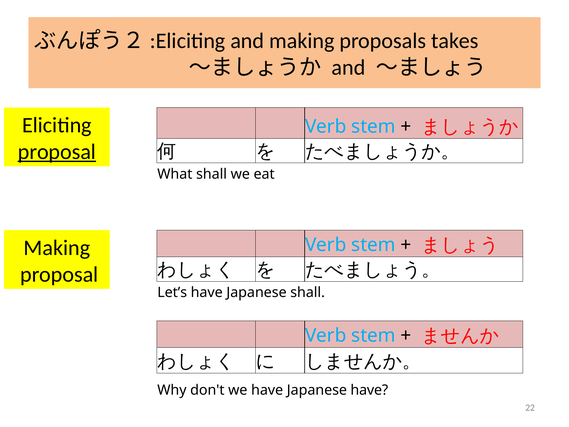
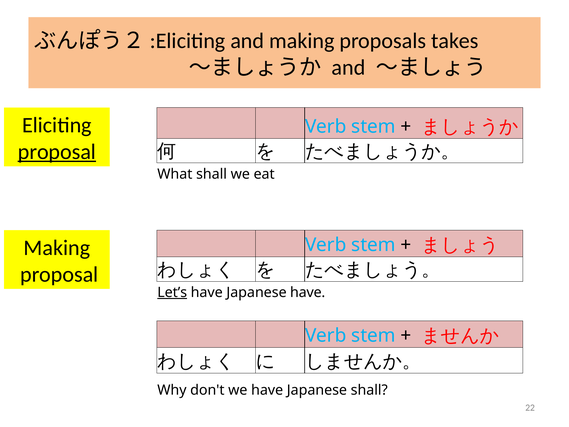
Let’s underline: none -> present
Japanese shall: shall -> have
Japanese have: have -> shall
